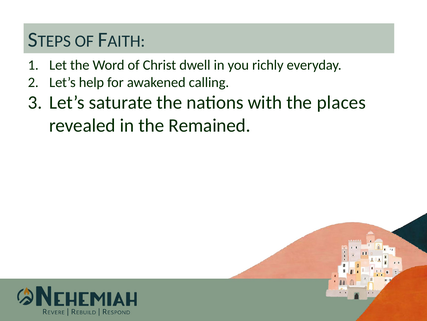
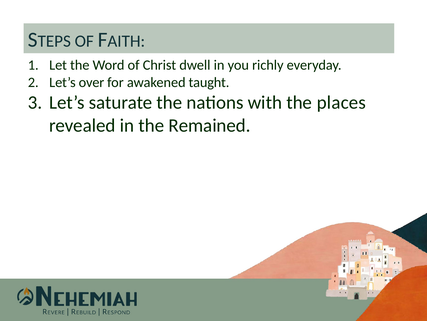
help: help -> over
calling: calling -> taught
